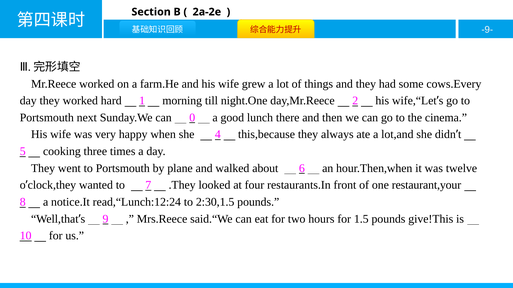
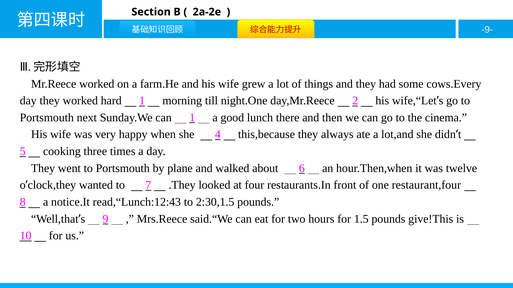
can 0: 0 -> 1
restaurant,your: restaurant,your -> restaurant,four
read,“Lunch:12:24: read,“Lunch:12:24 -> read,“Lunch:12:43
